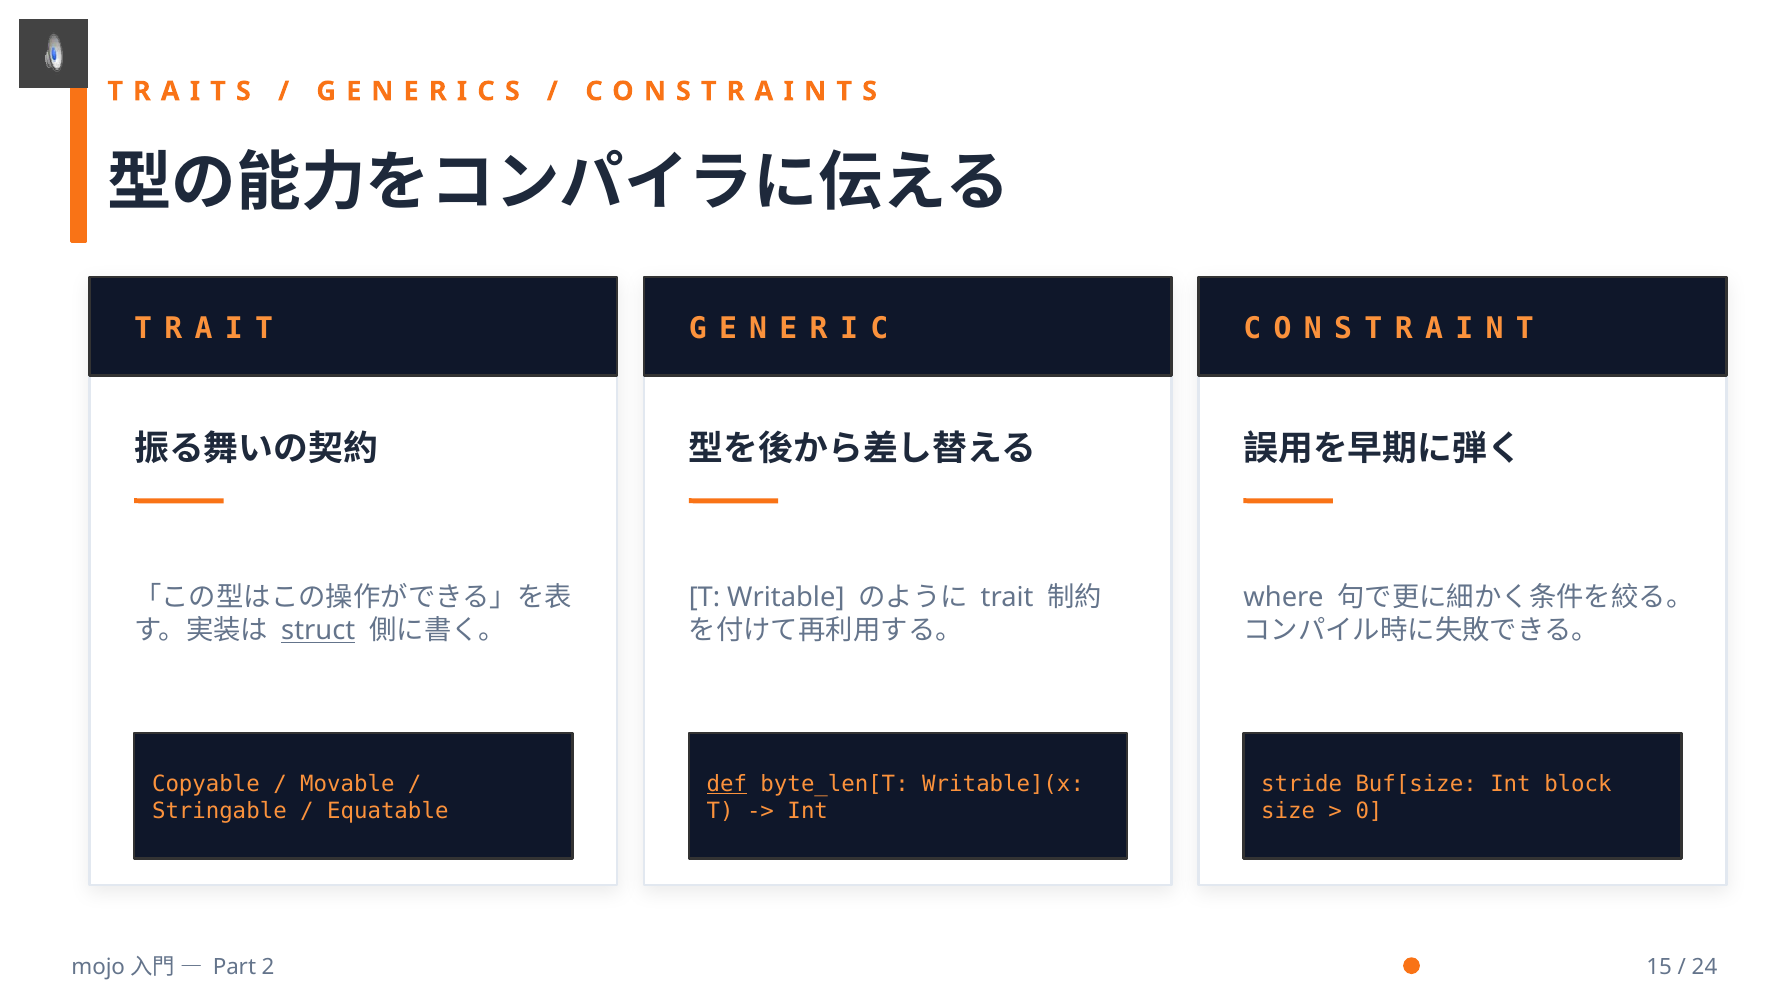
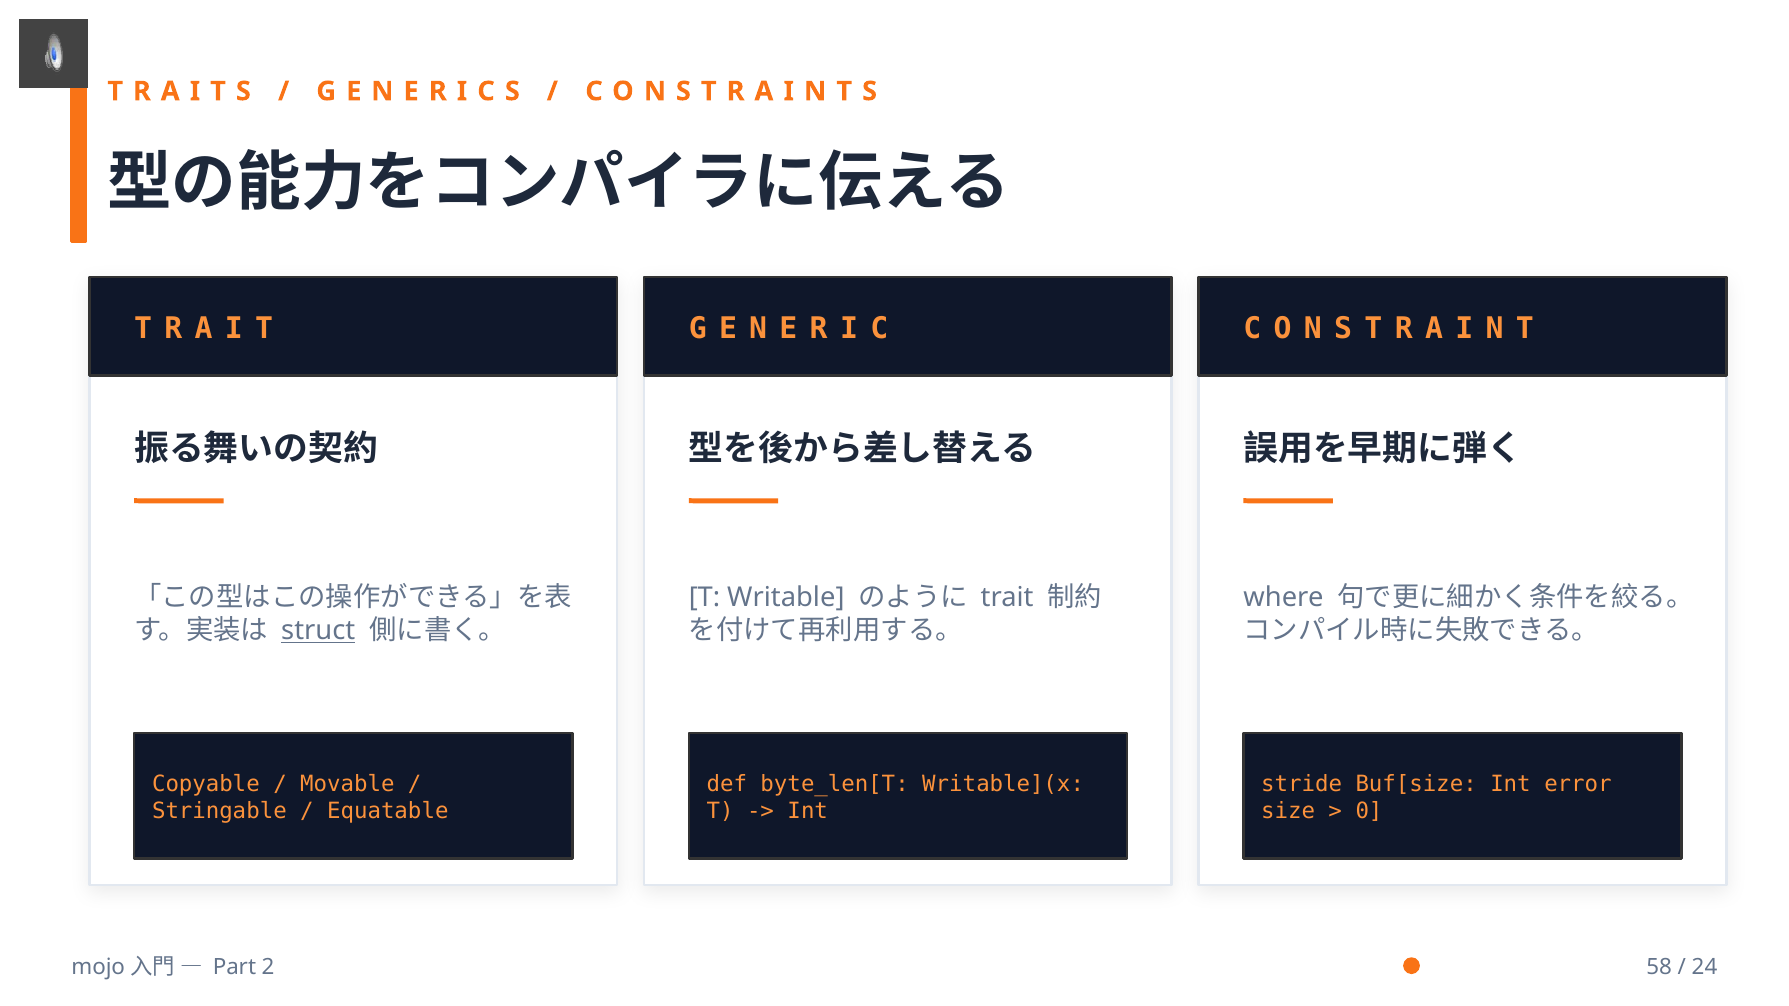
def underline: present -> none
block: block -> error
15: 15 -> 58
